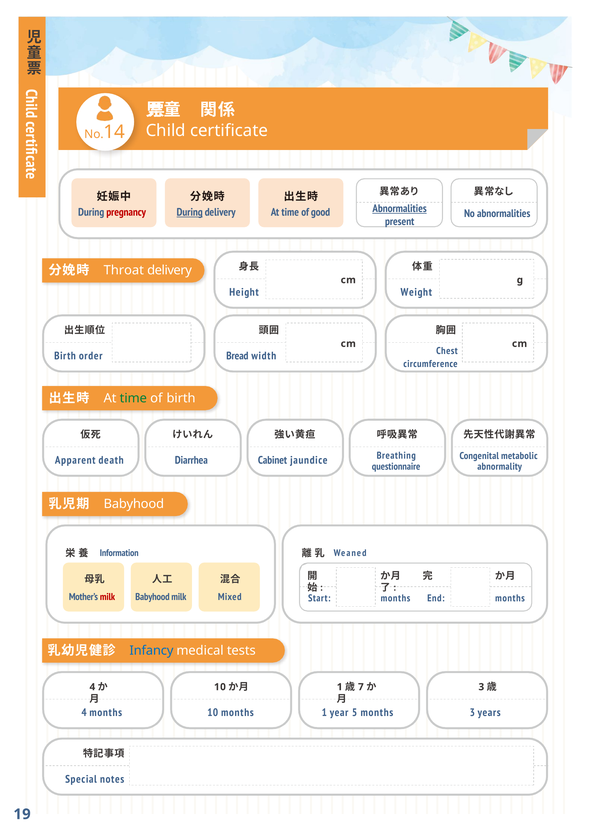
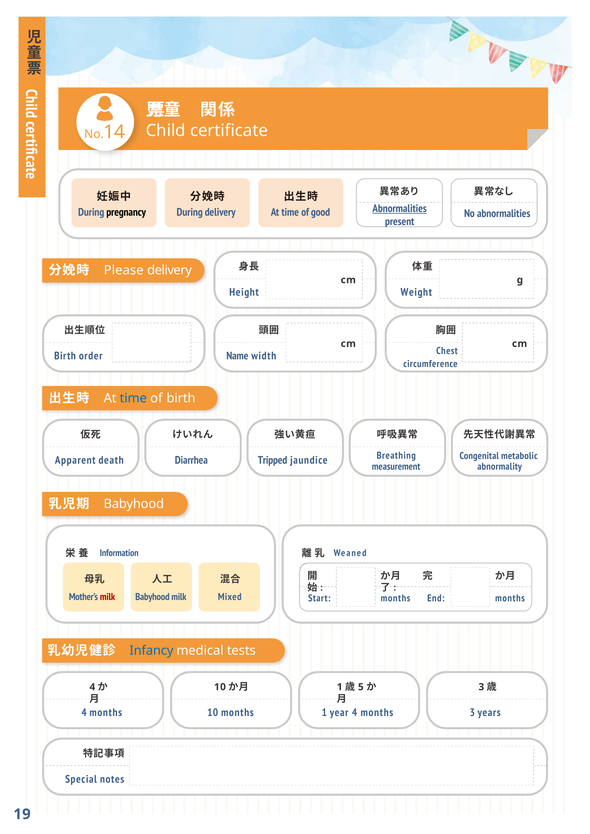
pregnancy colour: red -> black
During at (190, 213) underline: present -> none
Throat: Throat -> Please
Bread: Bread -> Name
time at (133, 399) colour: green -> blue
Cabinet: Cabinet -> Tripped
questionnaire: questionnaire -> measurement
7: 7 -> 5
year 5: 5 -> 4
